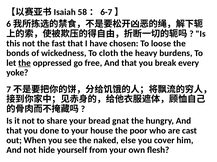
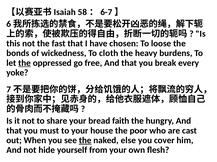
gnat: gnat -> faith
done: done -> must
the at (85, 141) underline: none -> present
